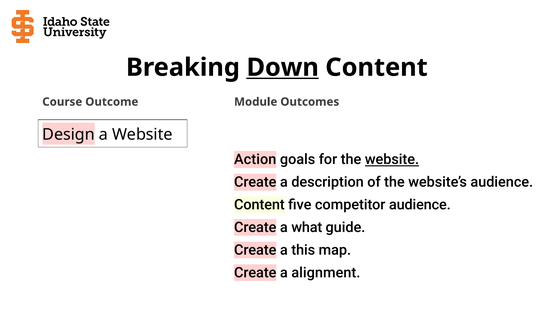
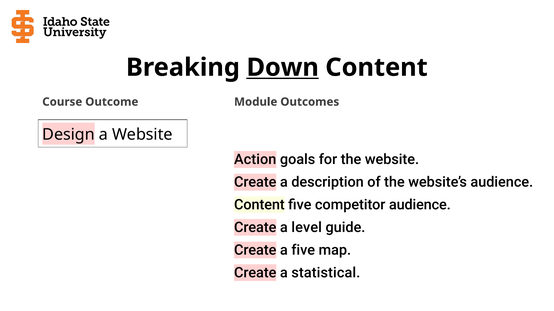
website at (392, 160) underline: present -> none
what: what -> level
a this: this -> five
alignment: alignment -> statistical
